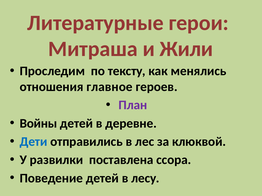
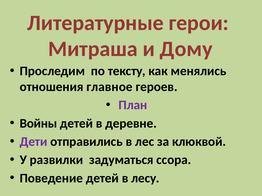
Жили: Жили -> Дому
Дети colour: blue -> purple
поставлена: поставлена -> задуматься
